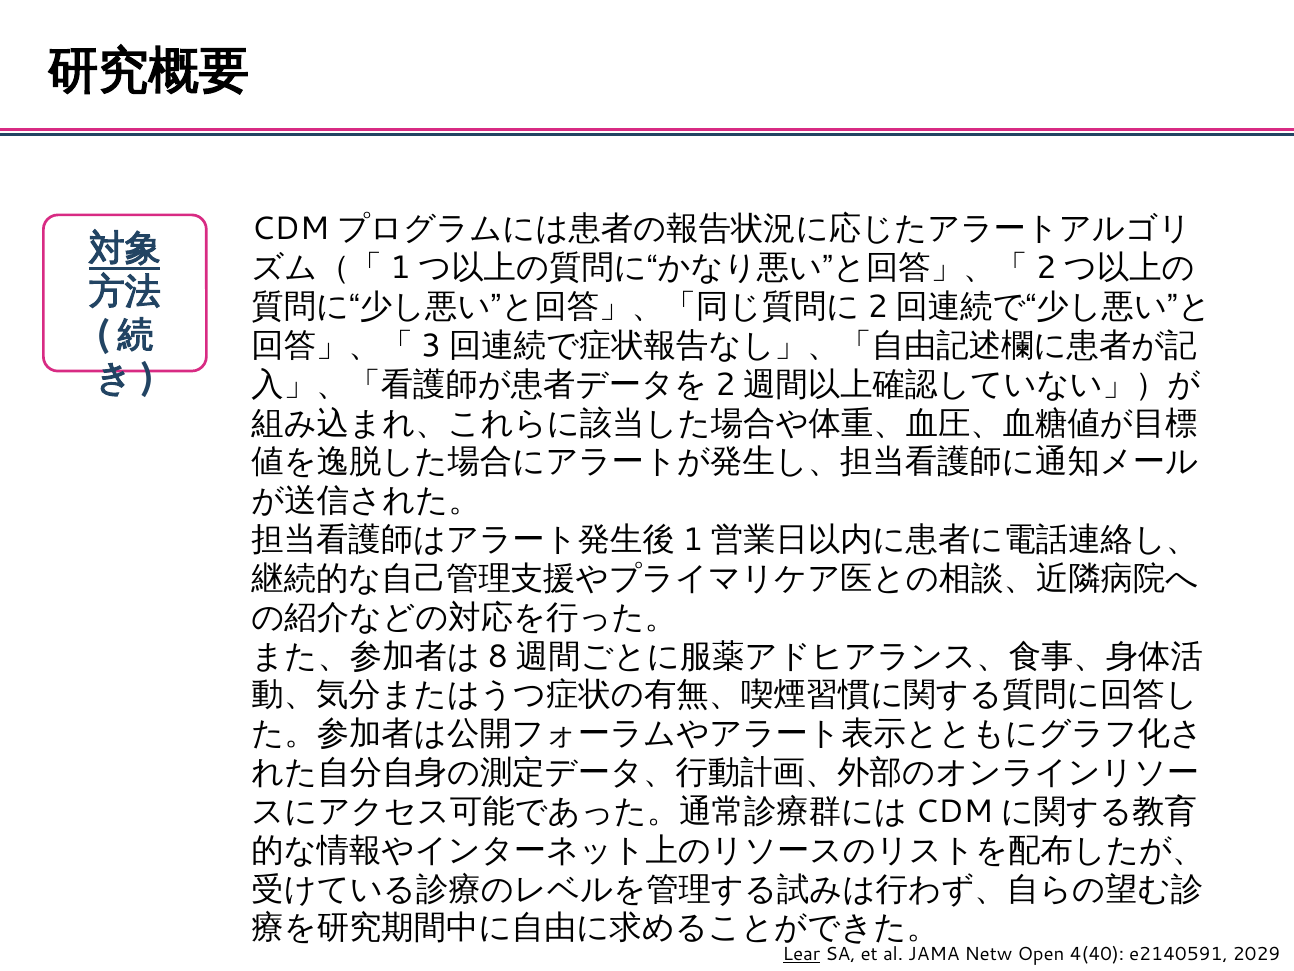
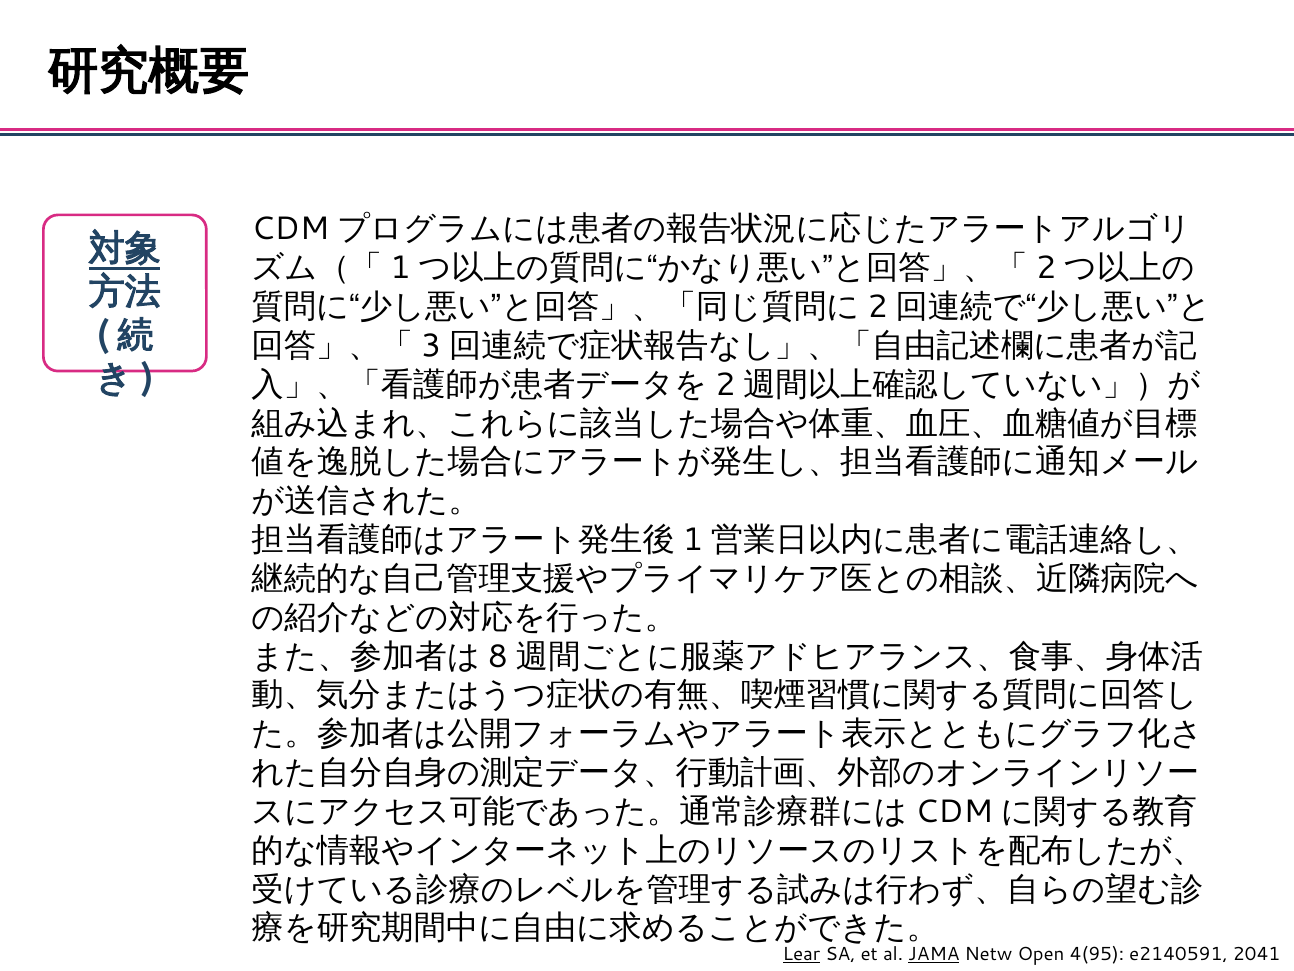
JAMA underline: none -> present
4(40: 4(40 -> 4(95
2029: 2029 -> 2041
